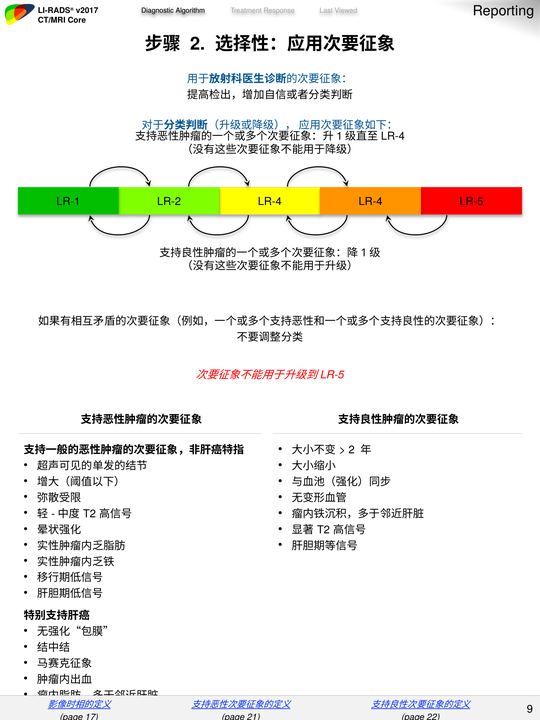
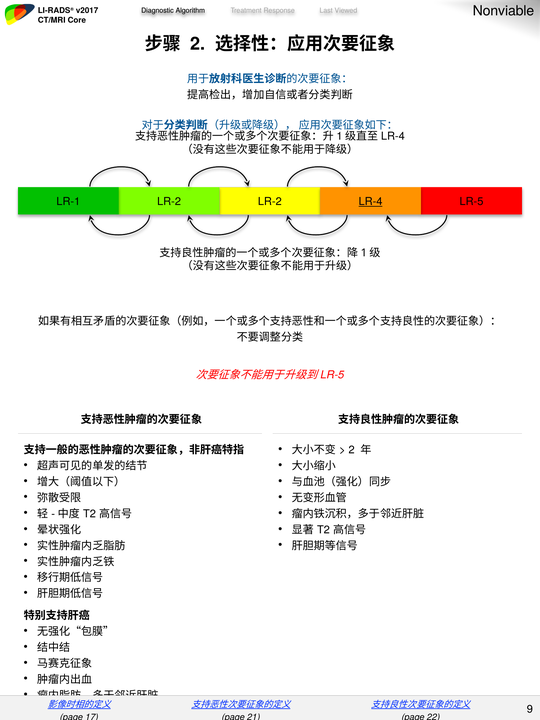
Reporting: Reporting -> Nonviable
LR-4 at (270, 202): LR-4 -> LR-2
LR-4 at (371, 202) underline: none -> present
